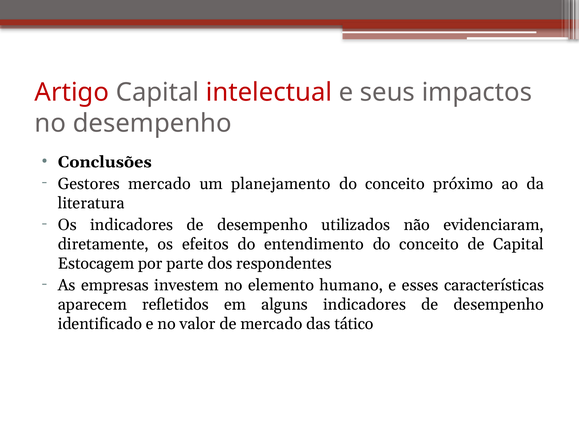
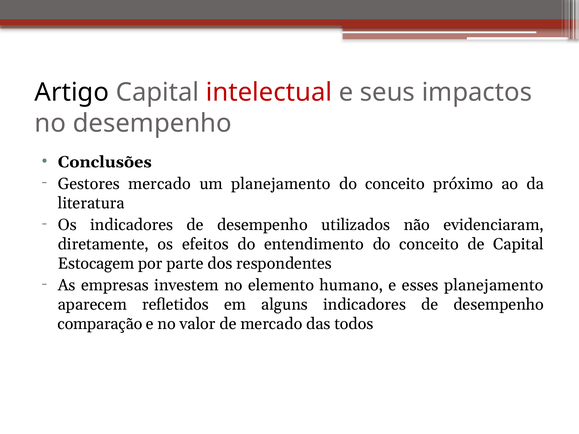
Artigo colour: red -> black
esses características: características -> planejamento
identificado: identificado -> comparação
tático: tático -> todos
